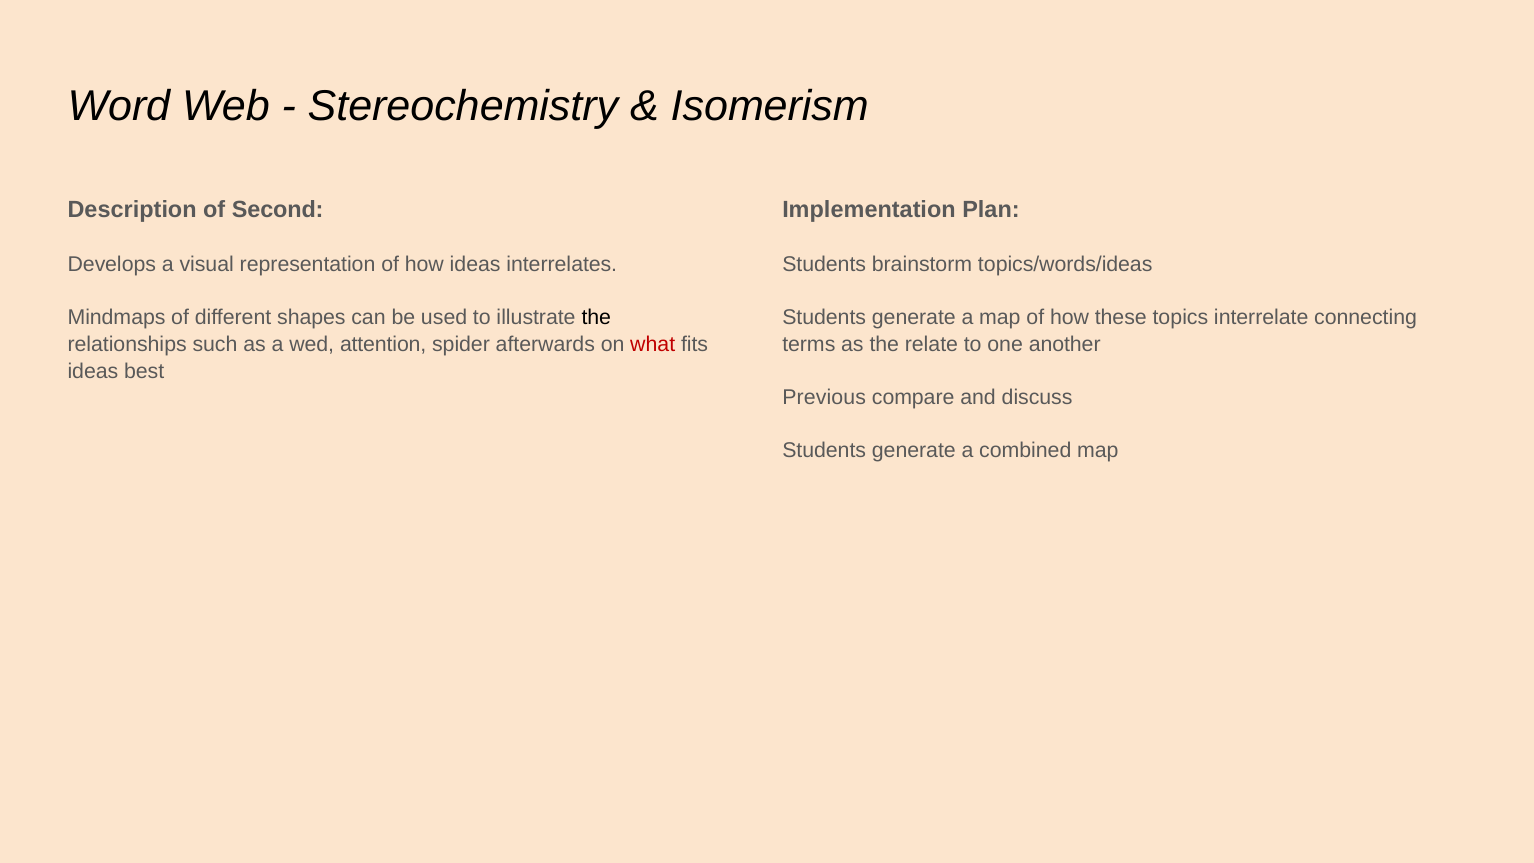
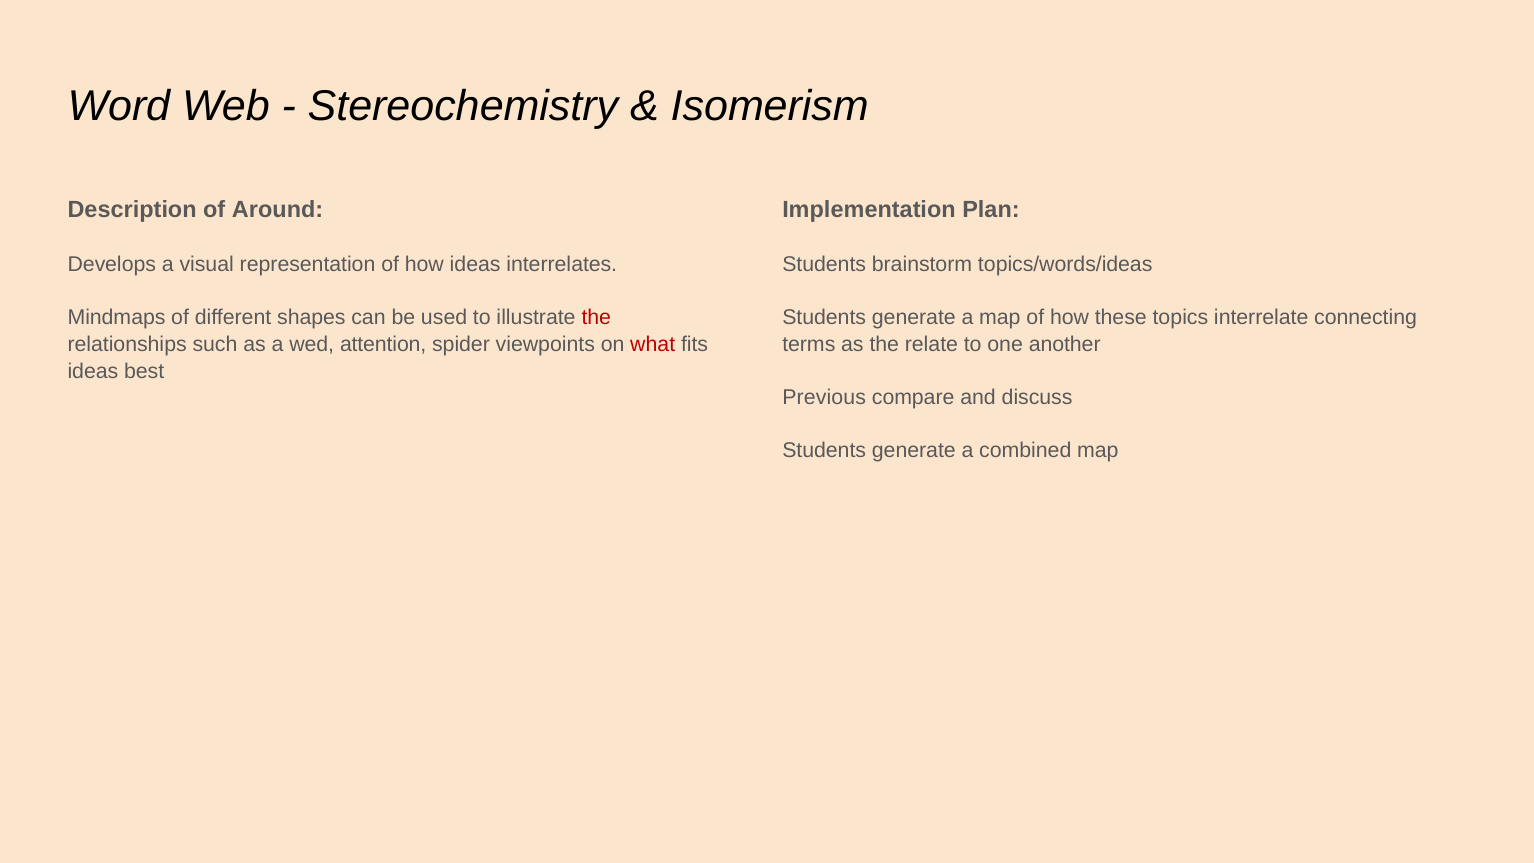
Second: Second -> Around
the at (596, 317) colour: black -> red
afterwards: afterwards -> viewpoints
